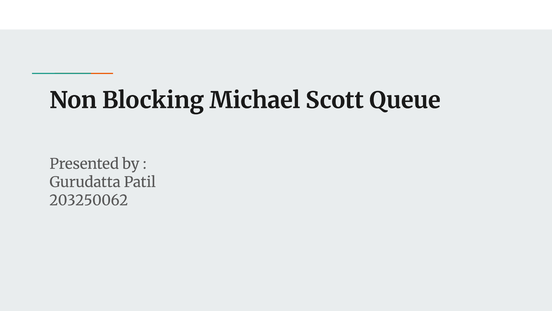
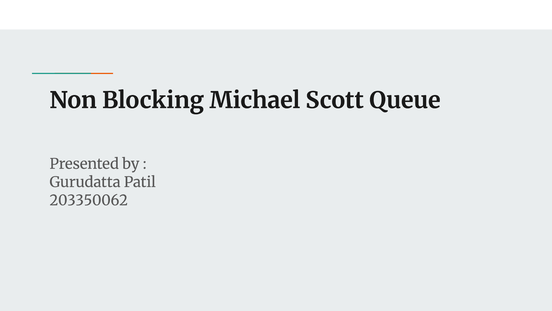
203250062: 203250062 -> 203350062
